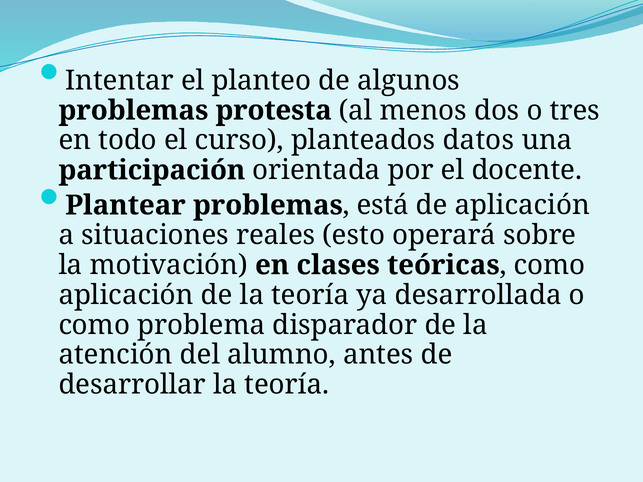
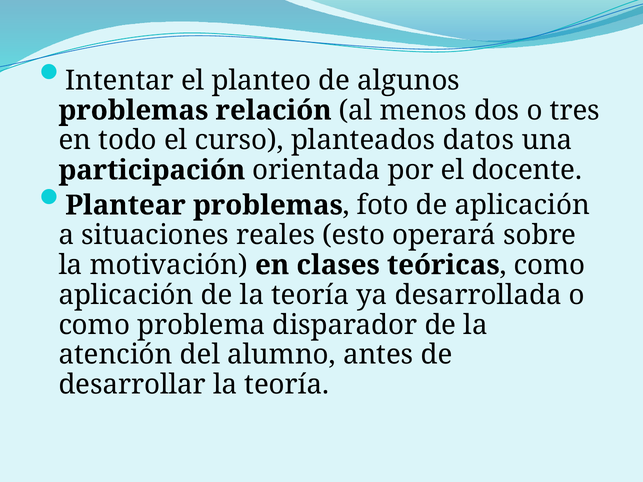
protesta: protesta -> relación
está: está -> foto
